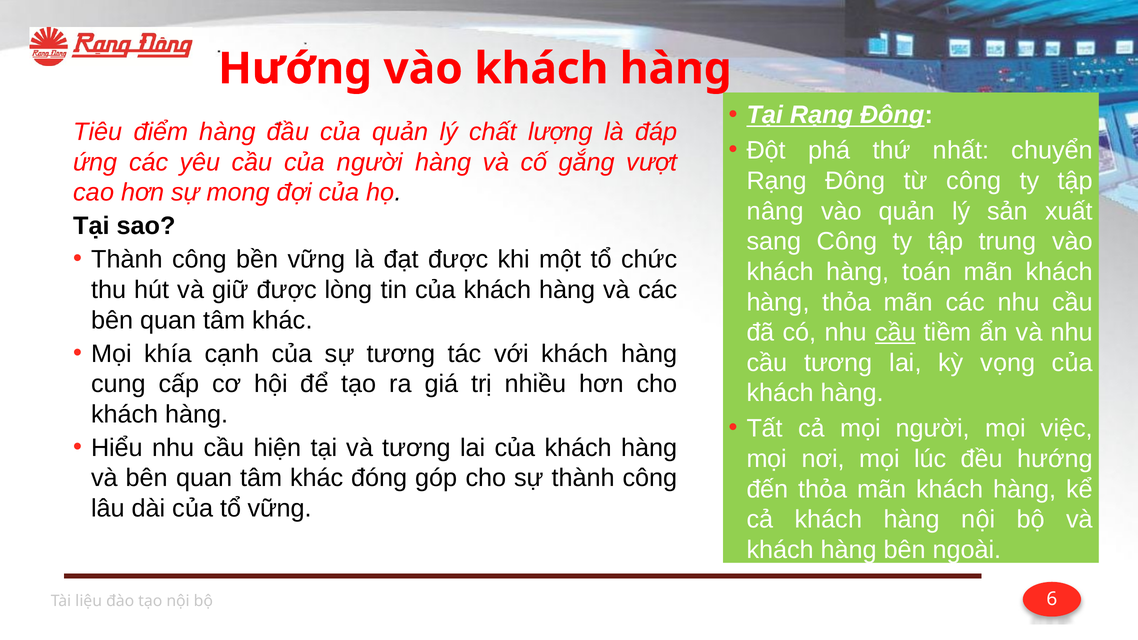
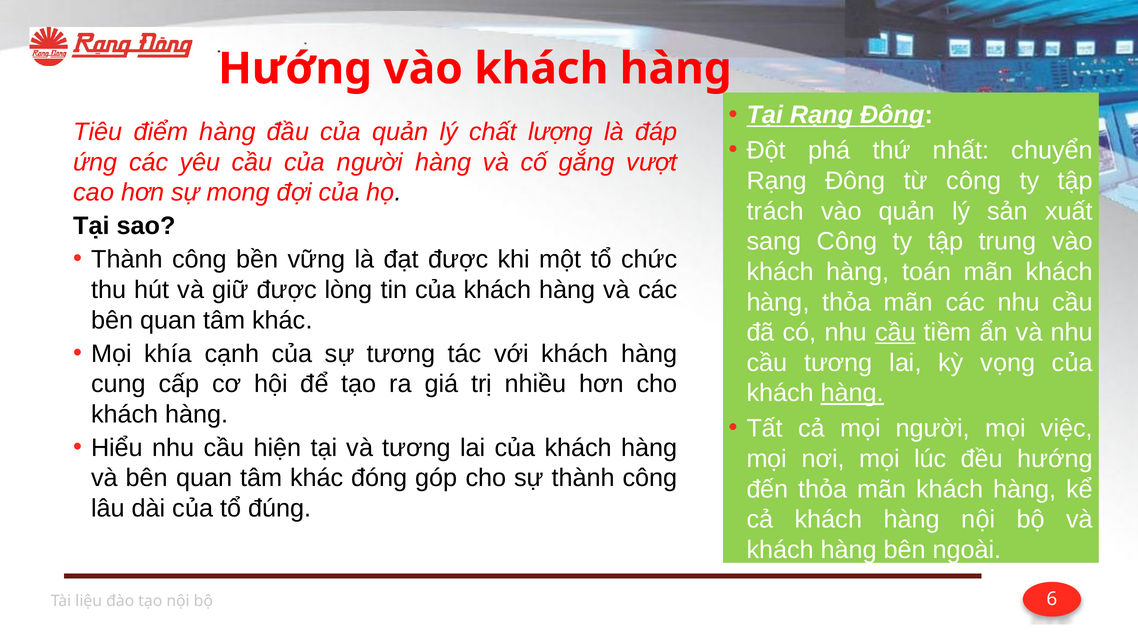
nâng: nâng -> trách
hàng at (852, 393) underline: none -> present
tổ vững: vững -> đúng
